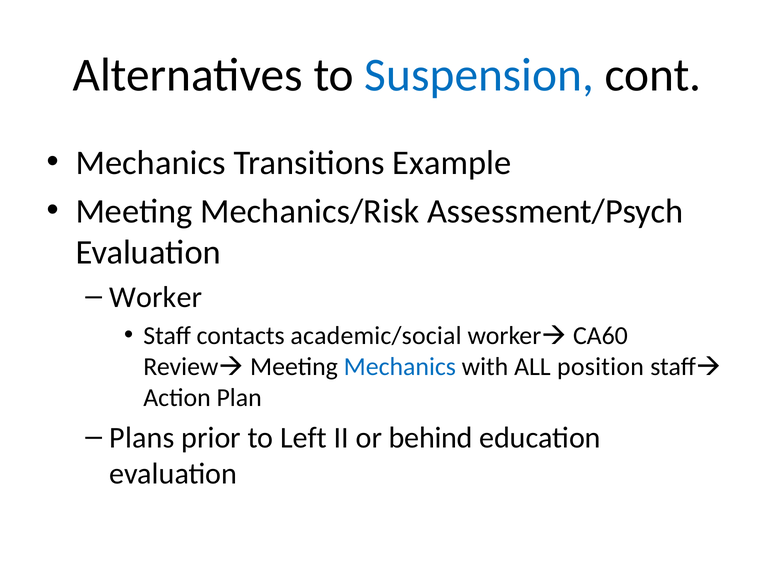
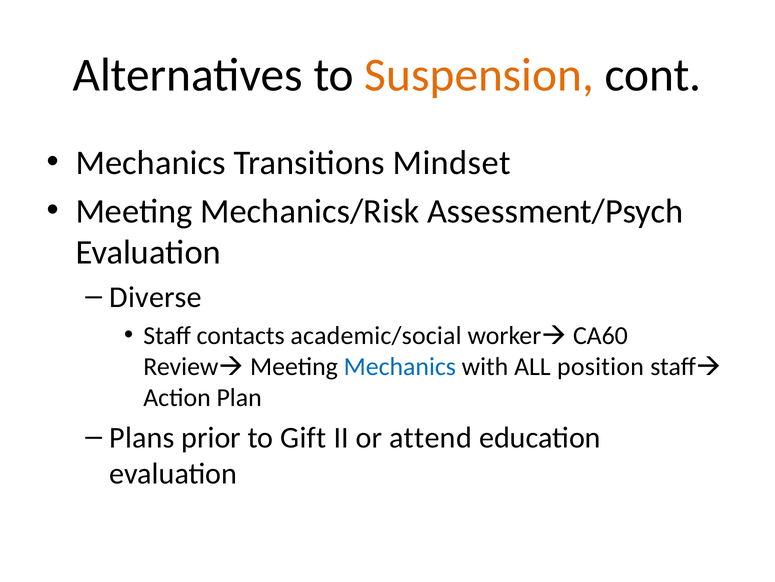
Suspension colour: blue -> orange
Example: Example -> Mindset
Worker: Worker -> Diverse
Left: Left -> Gift
behind: behind -> attend
